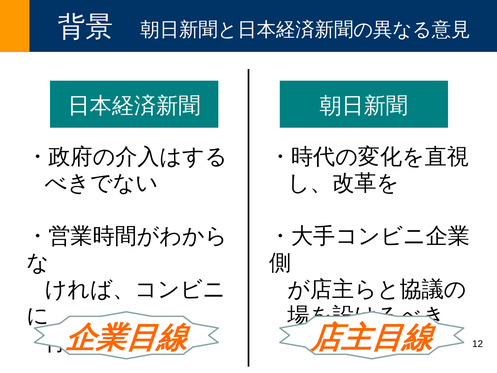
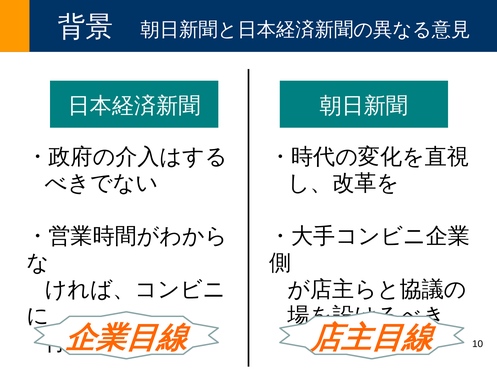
12: 12 -> 10
